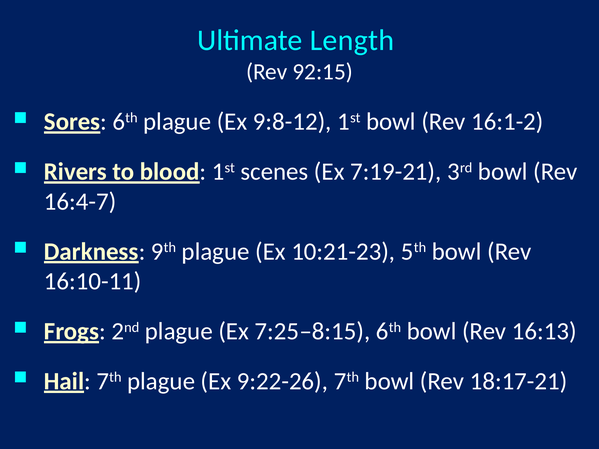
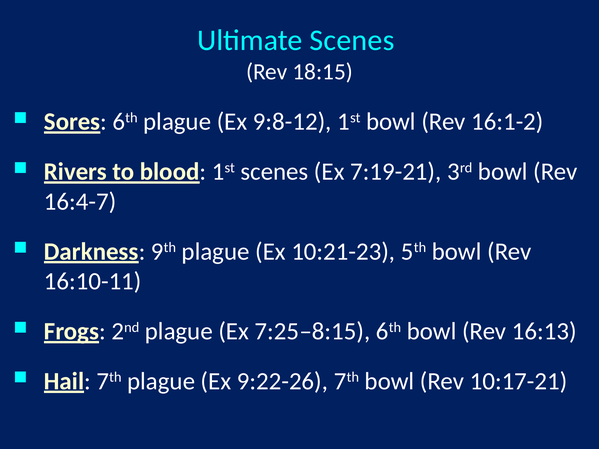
Ultimate Length: Length -> Scenes
92:15: 92:15 -> 18:15
18:17-21: 18:17-21 -> 10:17-21
